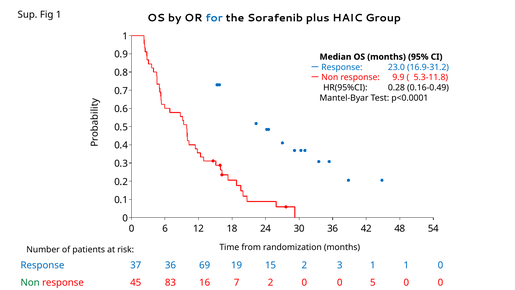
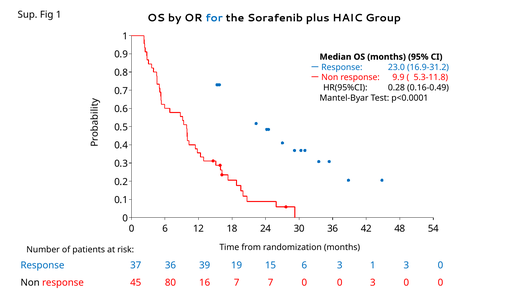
69: 69 -> 39
15 2: 2 -> 6
1 1: 1 -> 3
Non colour: green -> black
83: 83 -> 80
7 2: 2 -> 7
0 5: 5 -> 3
